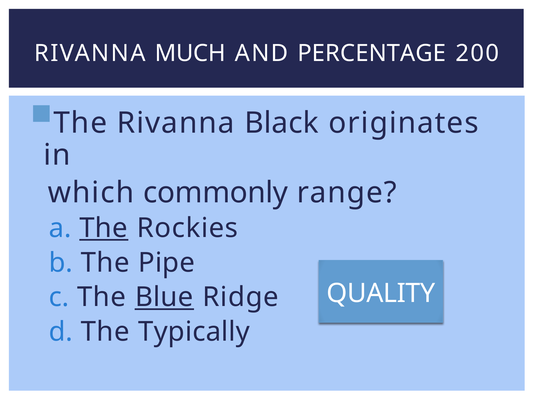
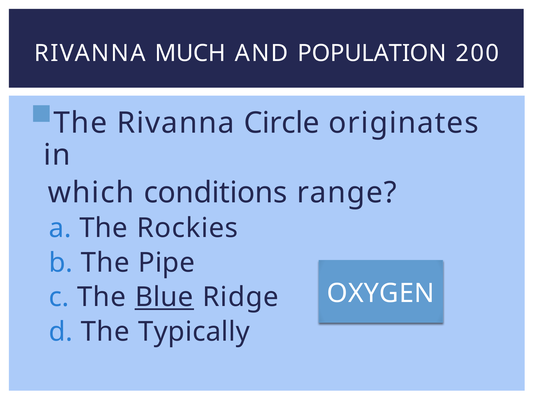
PERCENTAGE: PERCENTAGE -> POPULATION
Black: Black -> Circle
commonly: commonly -> conditions
The at (104, 228) underline: present -> none
QUALITY: QUALITY -> OXYGEN
